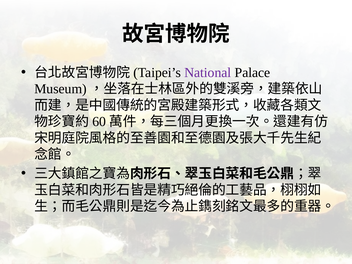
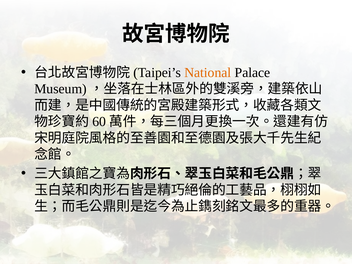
National colour: purple -> orange
